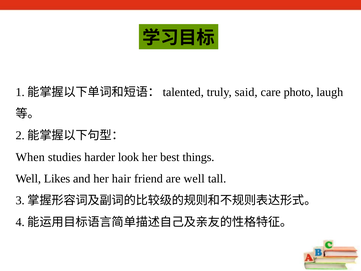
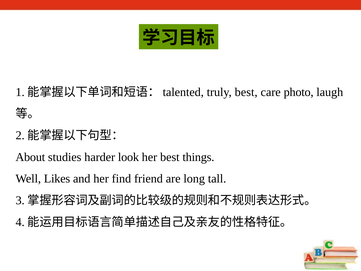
truly said: said -> best
When: When -> About
hair: hair -> find
are well: well -> long
